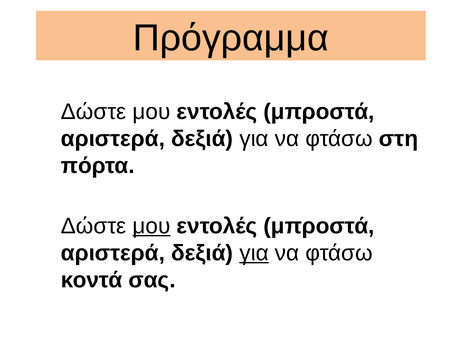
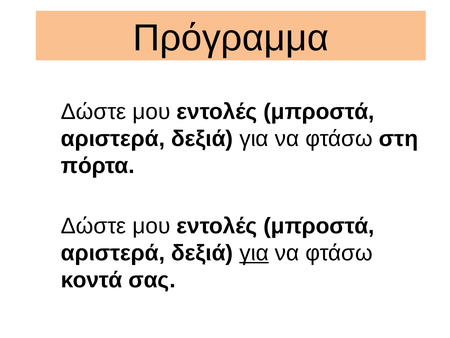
μου at (151, 226) underline: present -> none
